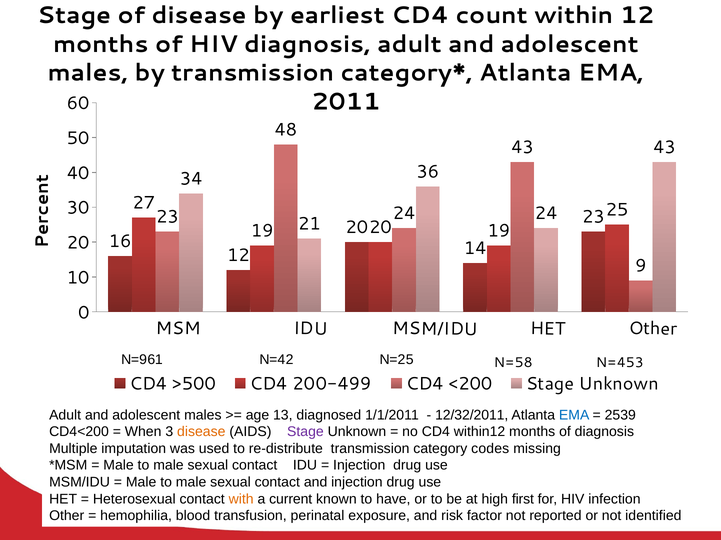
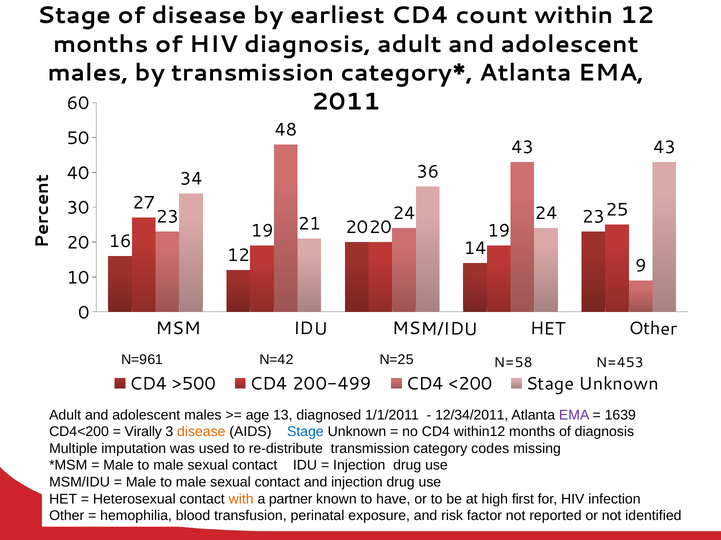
12/32/2011: 12/32/2011 -> 12/34/2011
EMA at (574, 416) colour: blue -> purple
2539: 2539 -> 1639
When: When -> Virally
Stage at (305, 432) colour: purple -> blue
current: current -> partner
